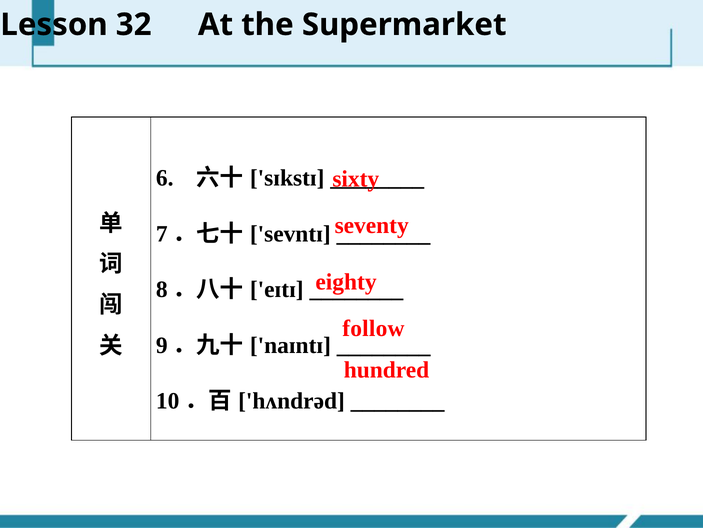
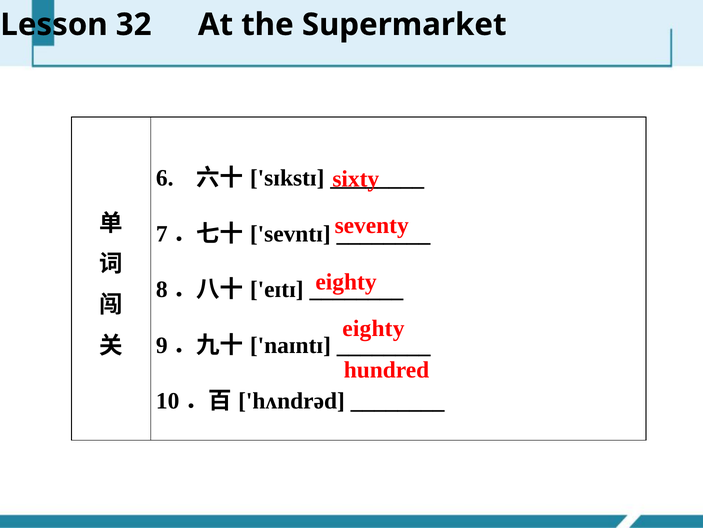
follow at (373, 328): follow -> eighty
